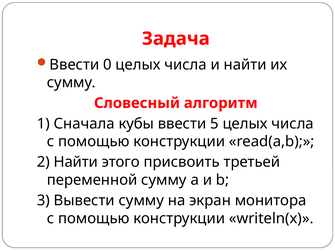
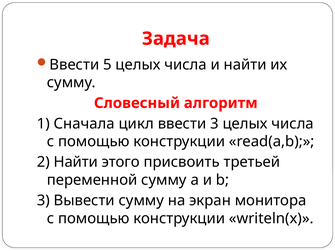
0: 0 -> 5
кубы: кубы -> цикл
ввести 5: 5 -> 3
